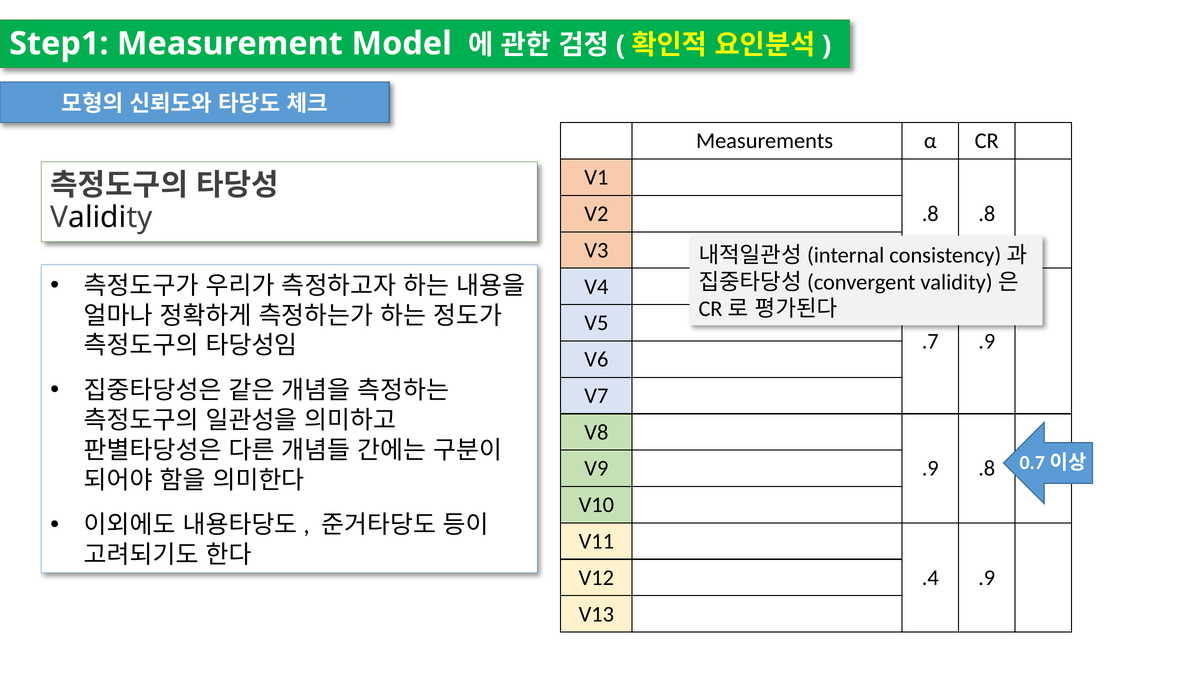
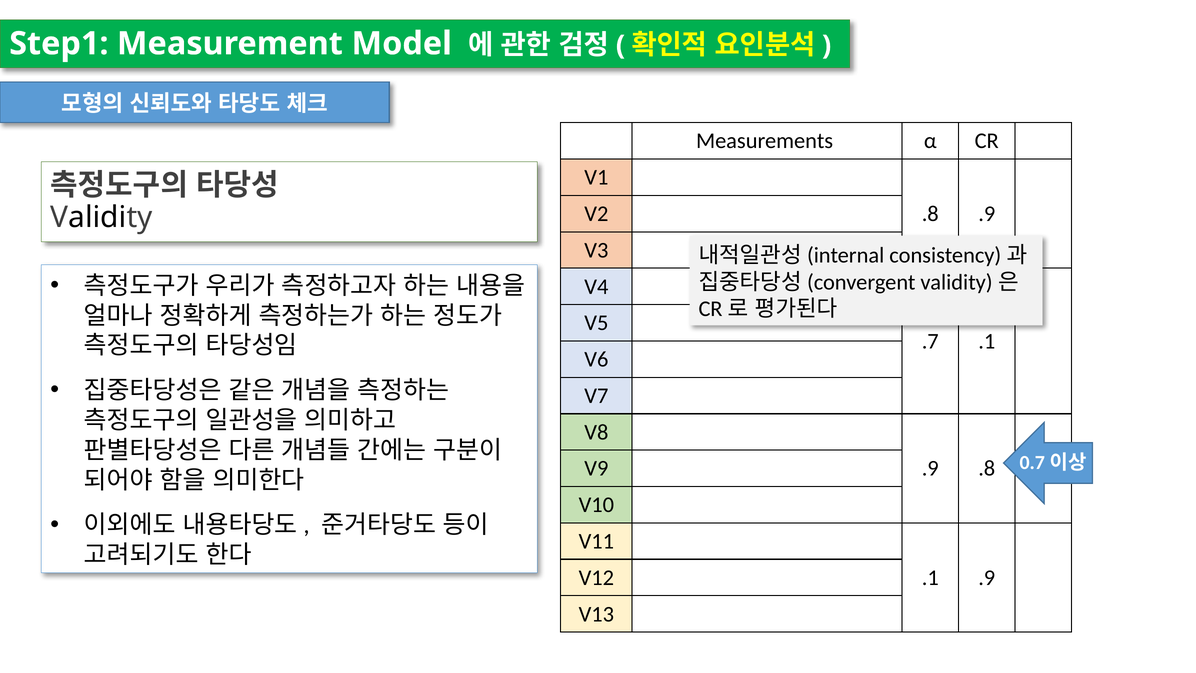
.8 .8: .8 -> .9
.7 .9: .9 -> .1
.4 at (930, 578): .4 -> .1
